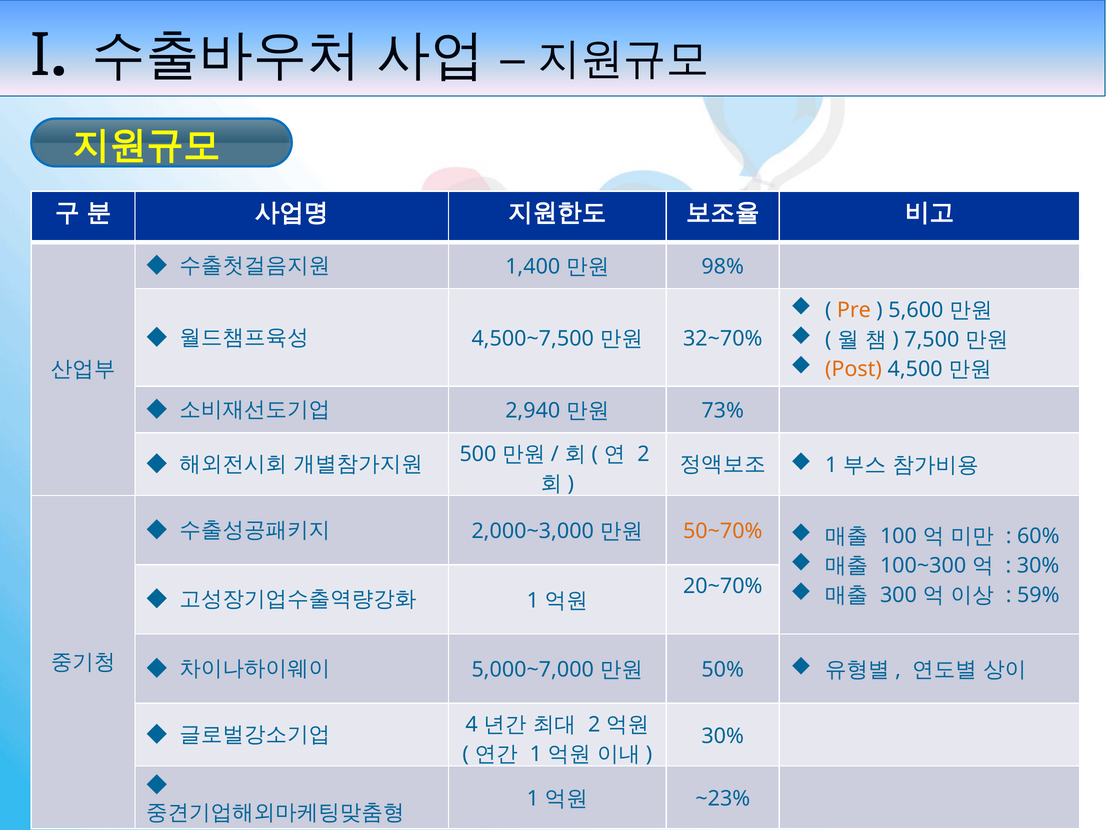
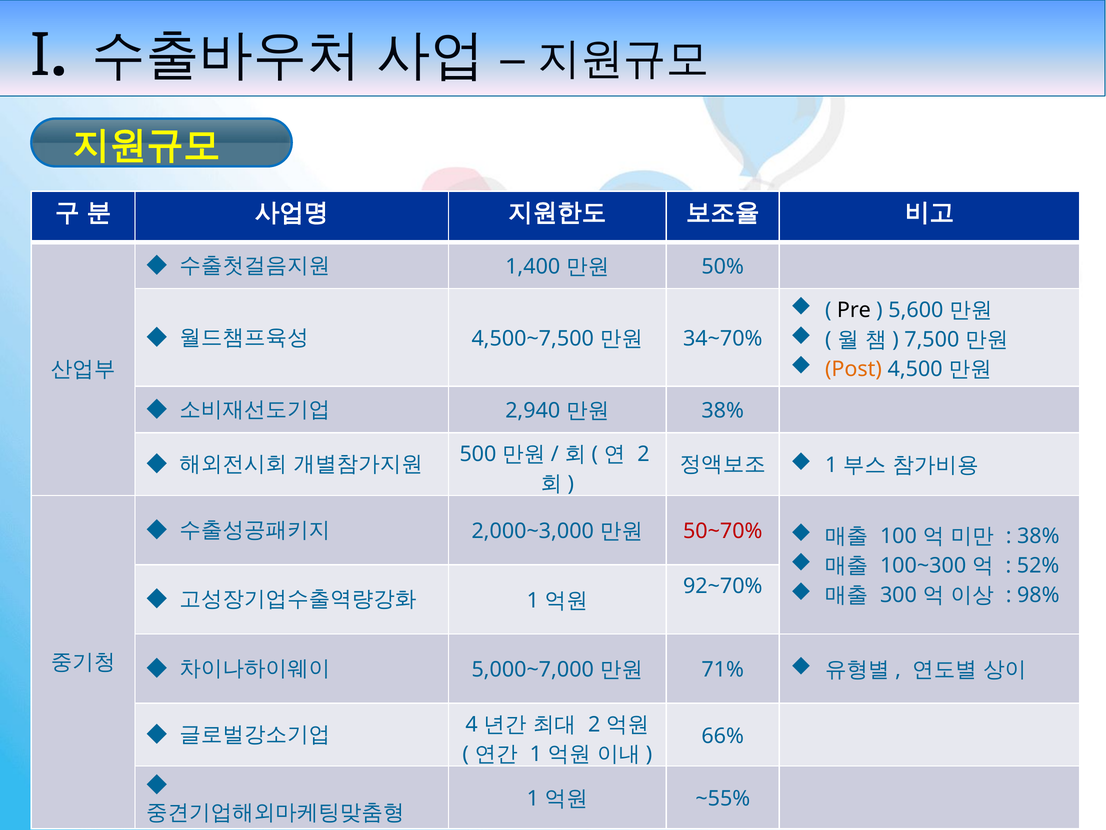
98%: 98% -> 50%
Pre colour: orange -> black
32~70%: 32~70% -> 34~70%
73% at (723, 411): 73% -> 38%
50~70% colour: orange -> red
60% at (1038, 536): 60% -> 38%
30% at (1038, 566): 30% -> 52%
20~70%: 20~70% -> 92~70%
59%: 59% -> 98%
50%: 50% -> 71%
30% at (723, 735): 30% -> 66%
~23%: ~23% -> ~55%
